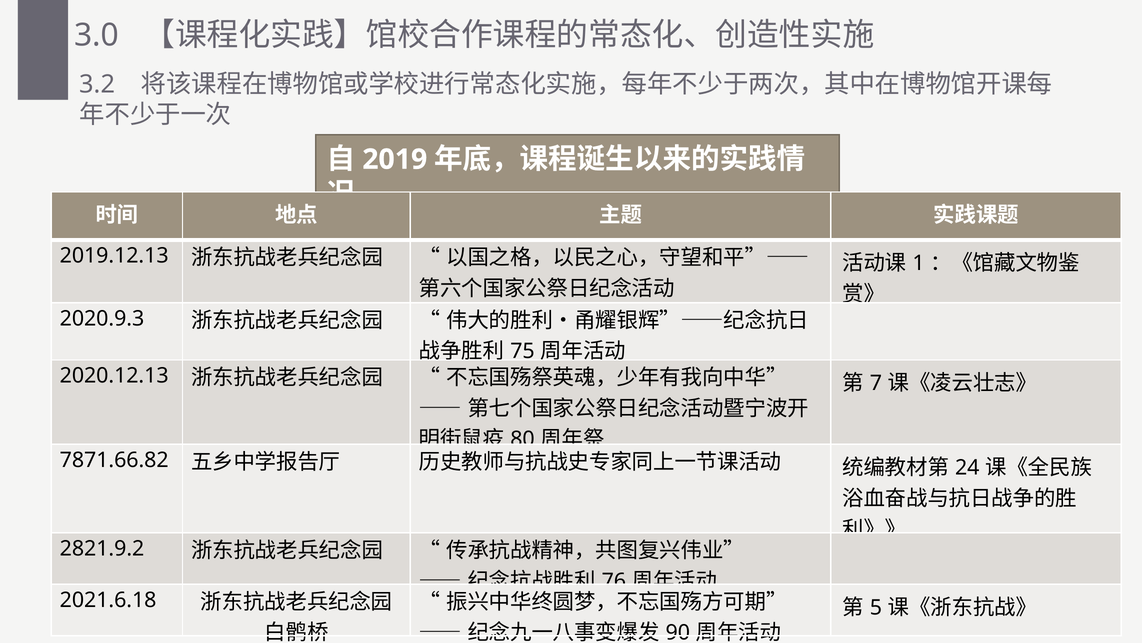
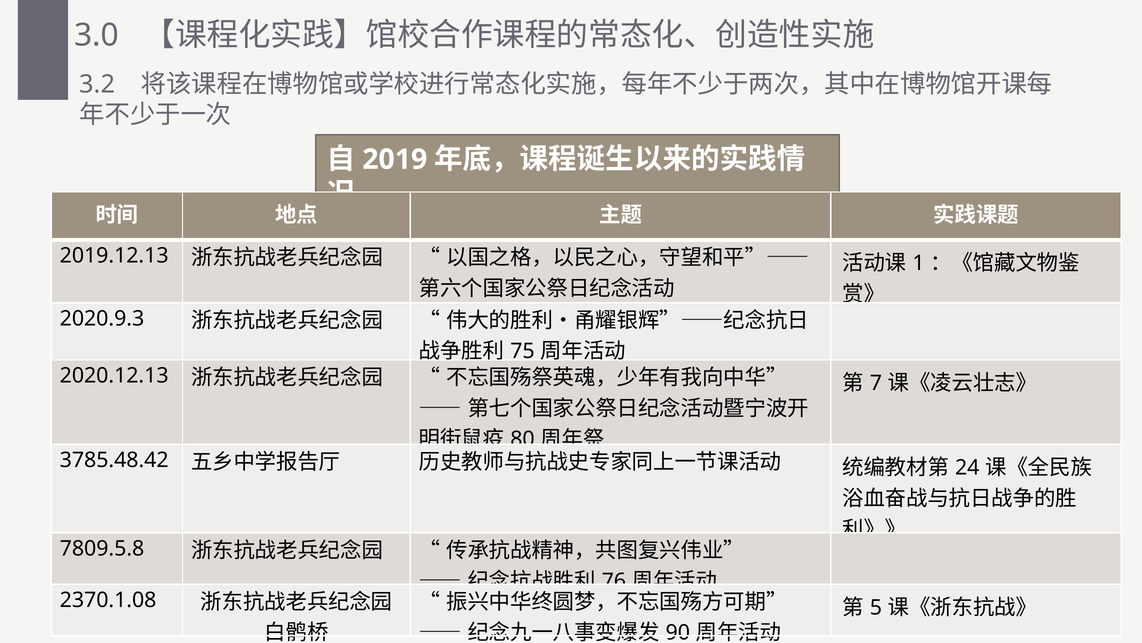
7871.66.82: 7871.66.82 -> 3785.48.42
2821.9.2: 2821.9.2 -> 7809.5.8
2021.6.18: 2021.6.18 -> 2370.1.08
